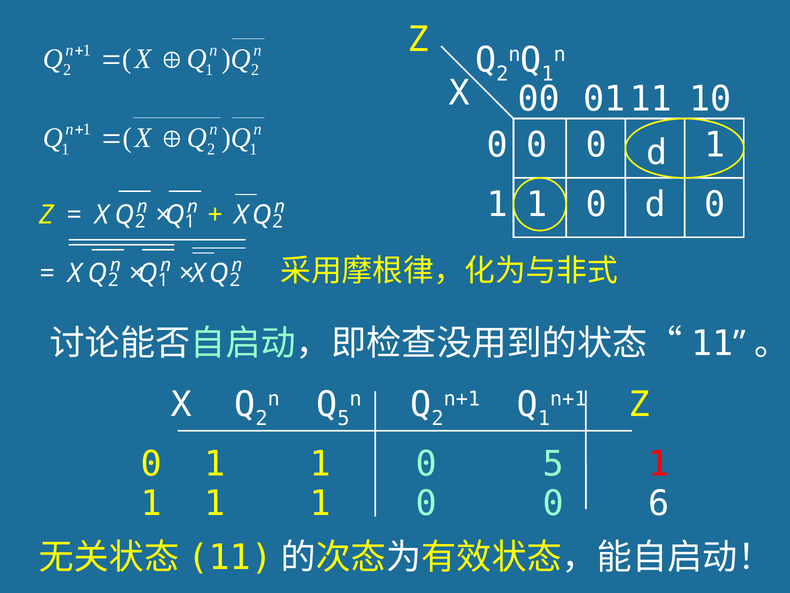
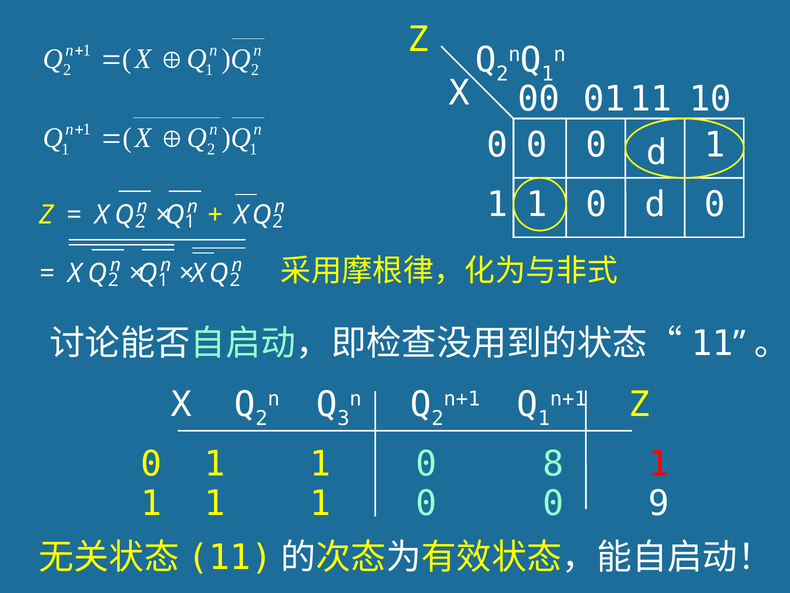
5 at (344, 418): 5 -> 3
0 5: 5 -> 8
6: 6 -> 9
